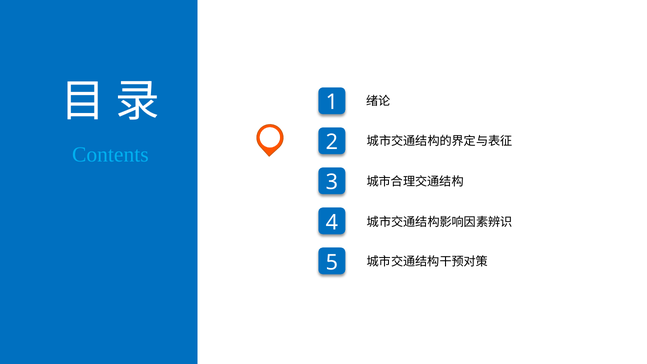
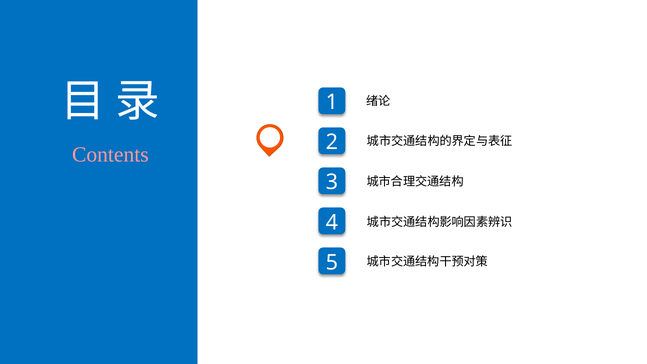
Contents colour: light blue -> pink
